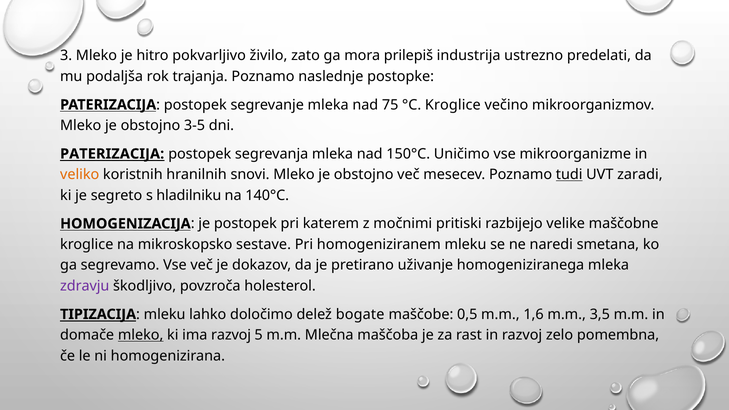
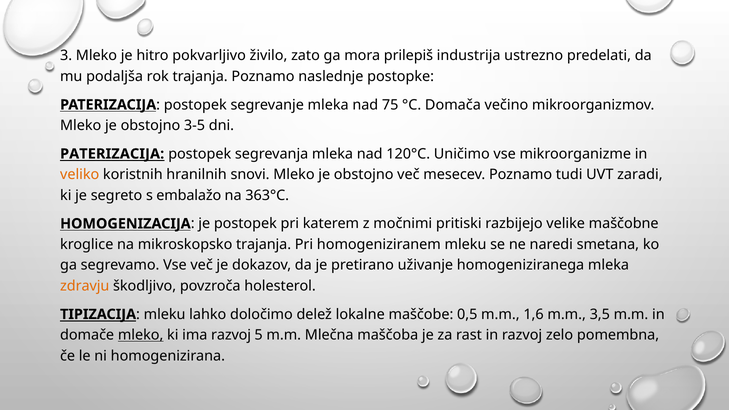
°C Kroglice: Kroglice -> Domača
150°C: 150°C -> 120°C
tudi underline: present -> none
hladilniku: hladilniku -> embalažo
140°C: 140°C -> 363°C
mikroskopsko sestave: sestave -> trajanja
zdravju colour: purple -> orange
bogate: bogate -> lokalne
